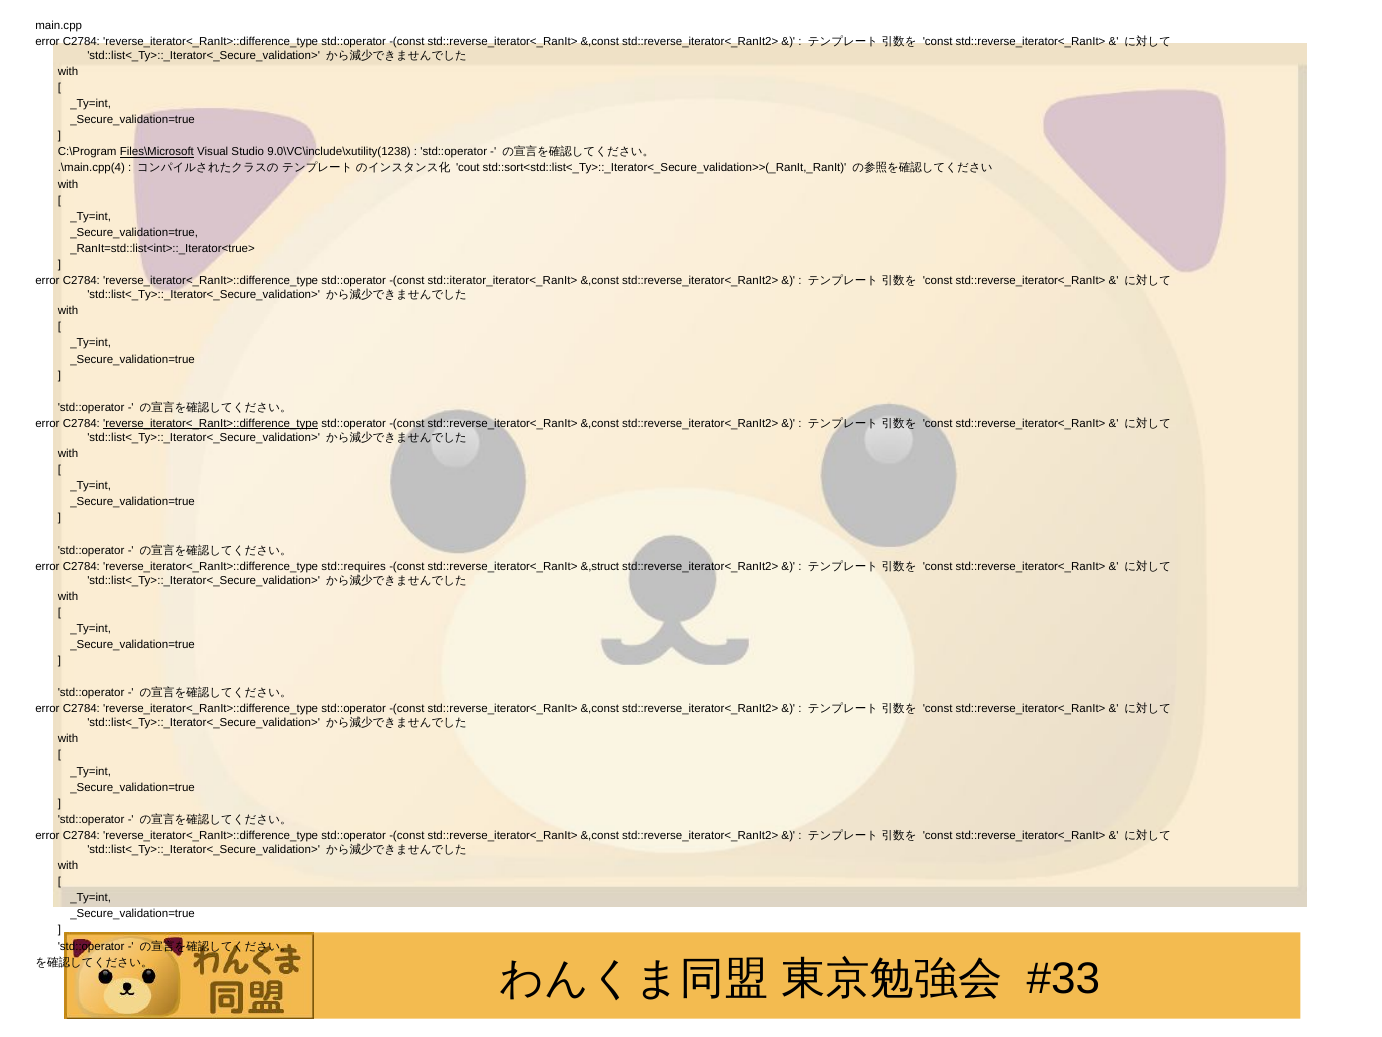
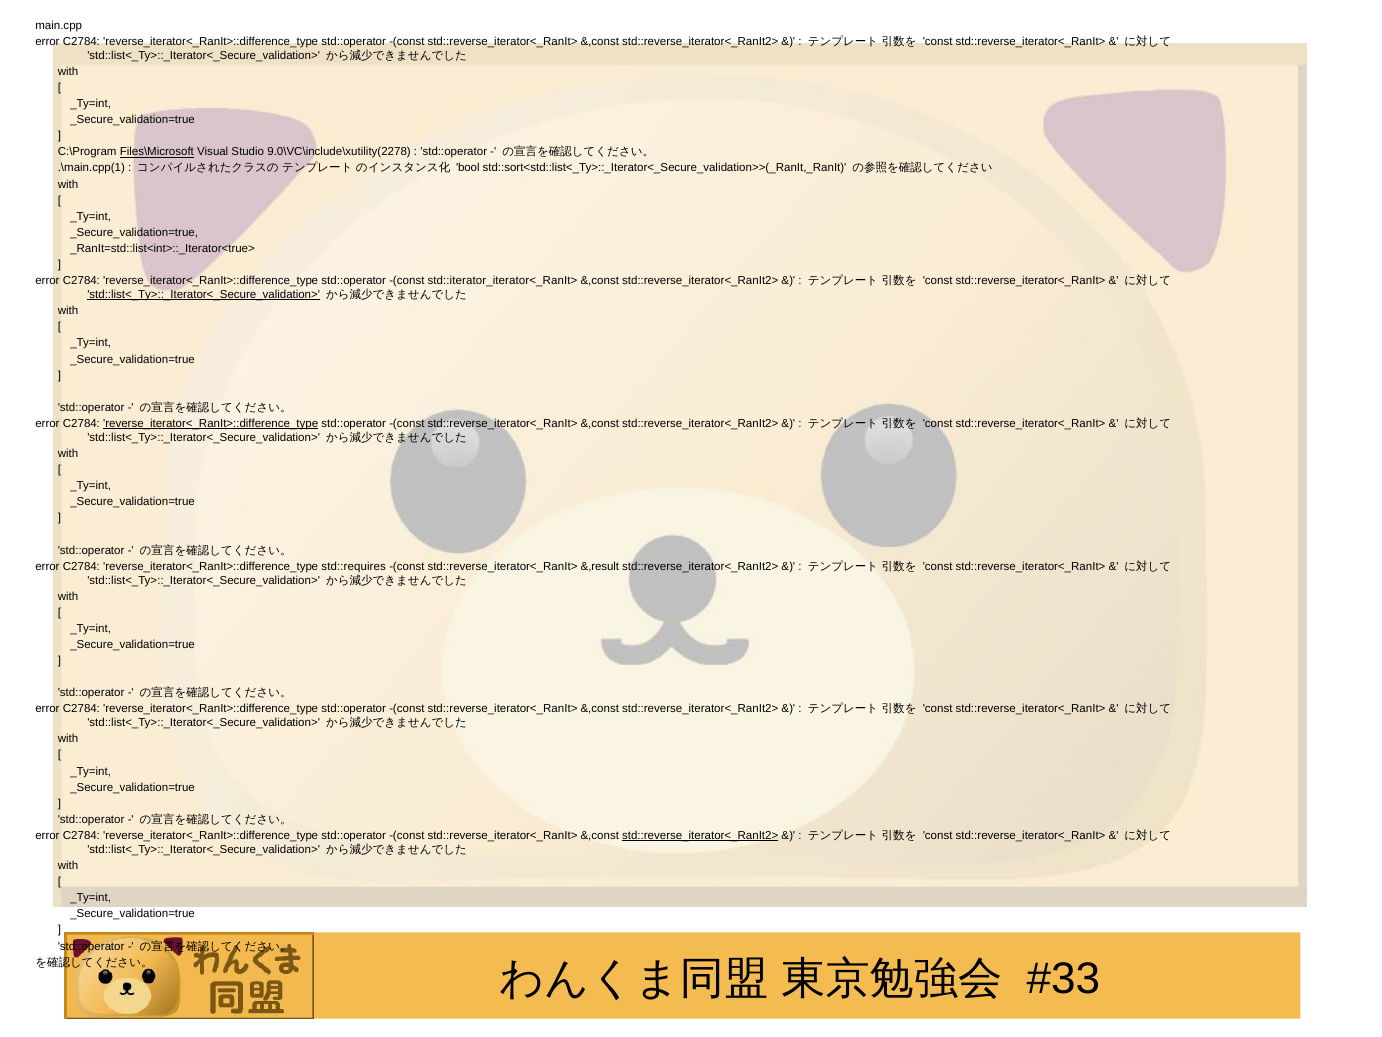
9.0\VC\include\xutility(1238: 9.0\VC\include\xutility(1238 -> 9.0\VC\include\xutility(2278
.\main.cpp(4: .\main.cpp(4 -> .\main.cpp(1
cout: cout -> bool
std::list<_Ty>::_Iterator<_Secure_validation> at (204, 295) underline: none -> present
&,struct: &,struct -> &,result
std::reverse_iterator<_RanIt2> at (700, 835) underline: none -> present
